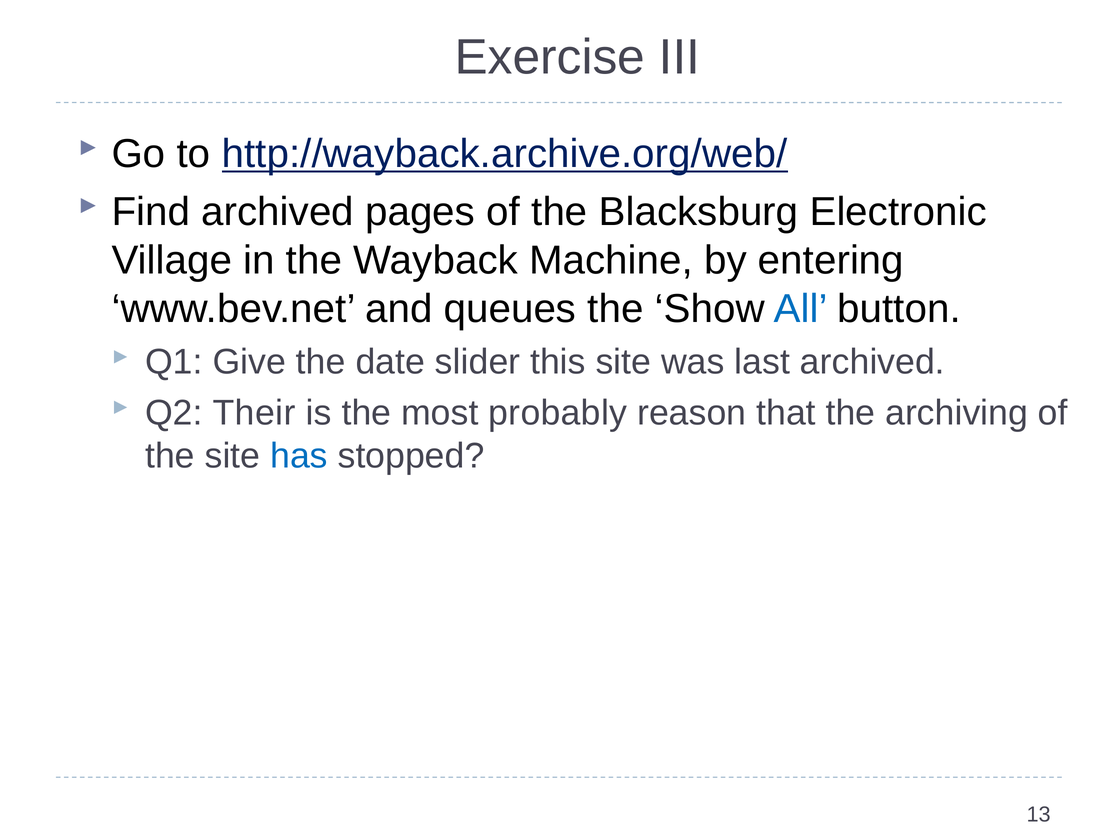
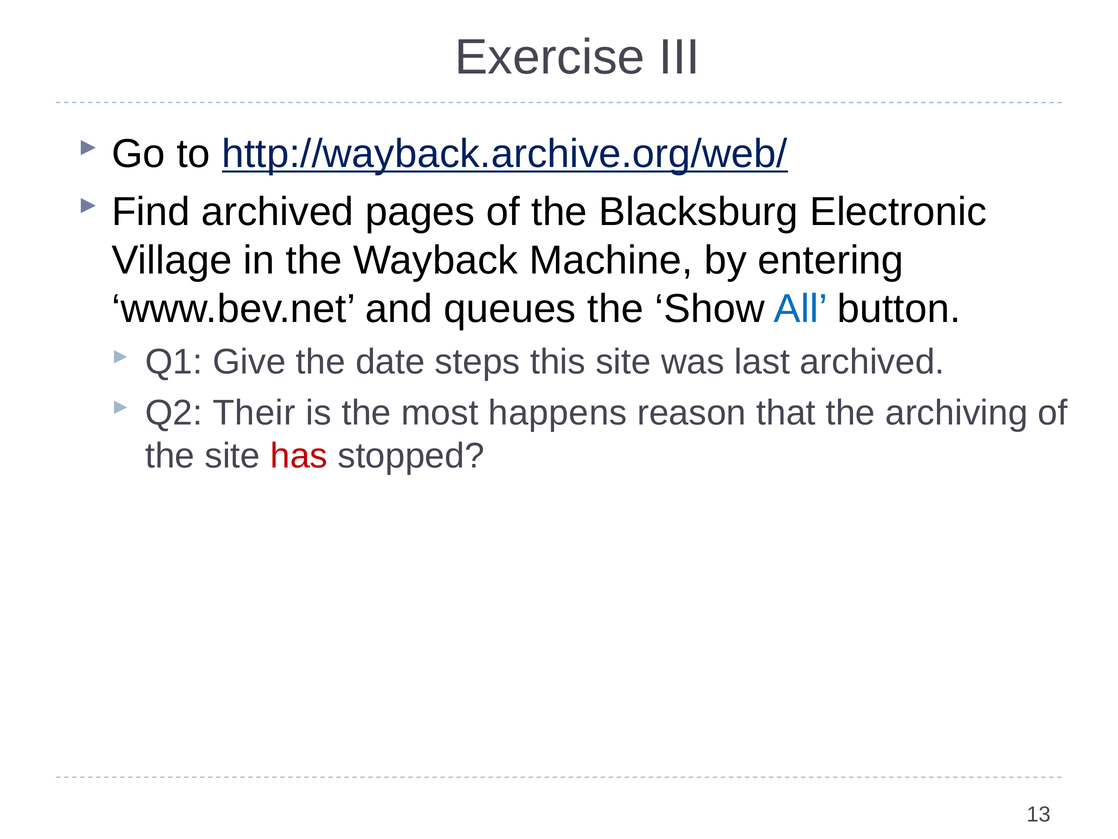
slider: slider -> steps
probably: probably -> happens
has colour: blue -> red
